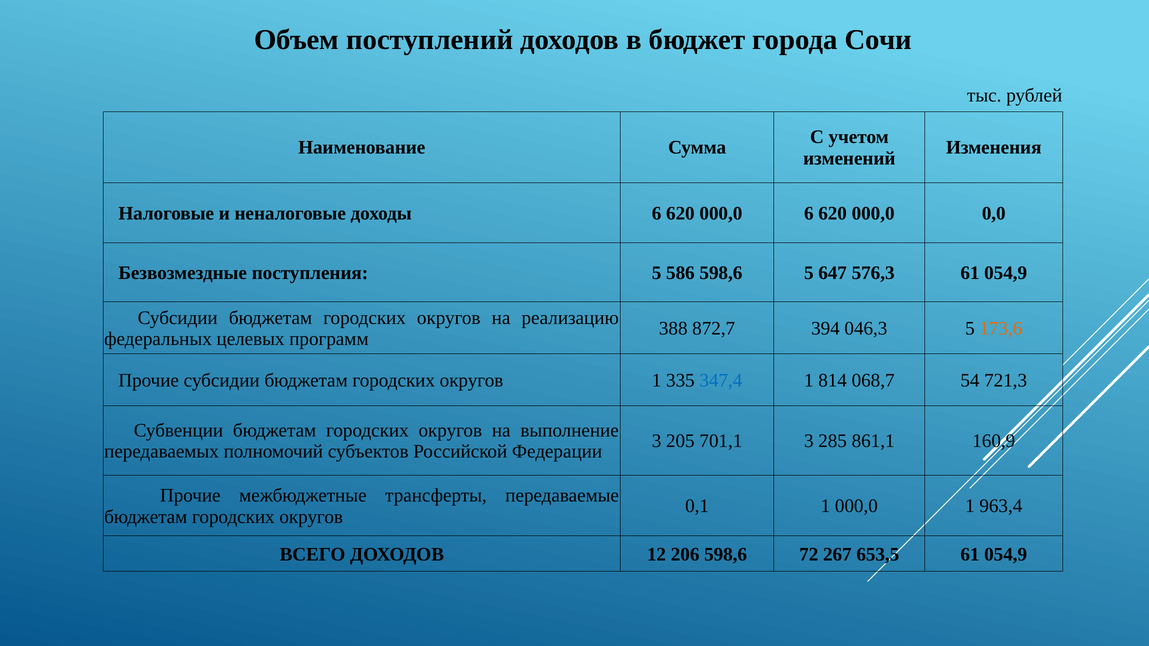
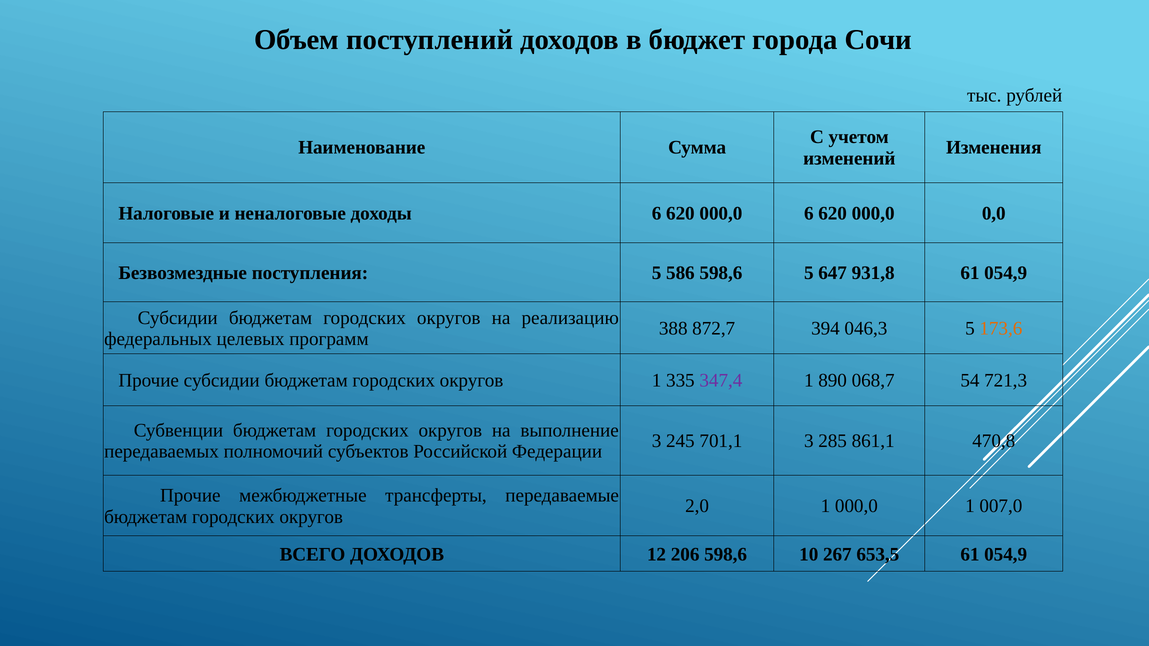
576,3: 576,3 -> 931,8
347,4 colour: blue -> purple
814: 814 -> 890
205: 205 -> 245
160,9: 160,9 -> 470,8
0,1: 0,1 -> 2,0
963,4: 963,4 -> 007,0
72: 72 -> 10
